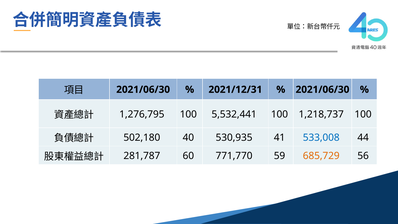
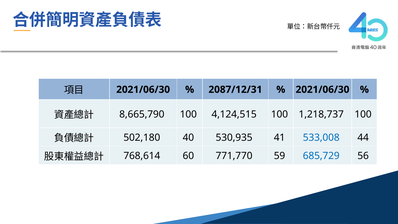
2021/12/31: 2021/12/31 -> 2087/12/31
1,276,795: 1,276,795 -> 8,665,790
5,532,441: 5,532,441 -> 4,124,515
281,787: 281,787 -> 768,614
685,729 colour: orange -> blue
